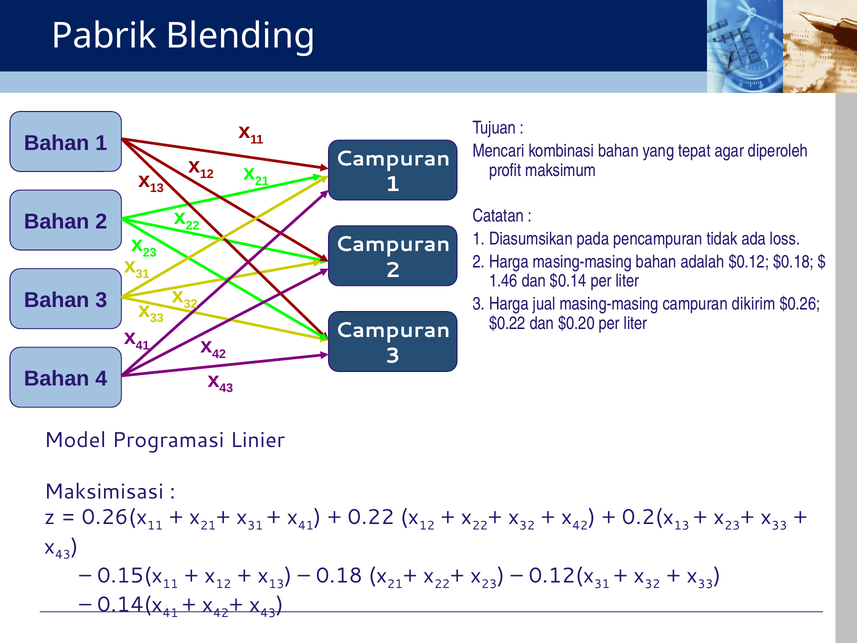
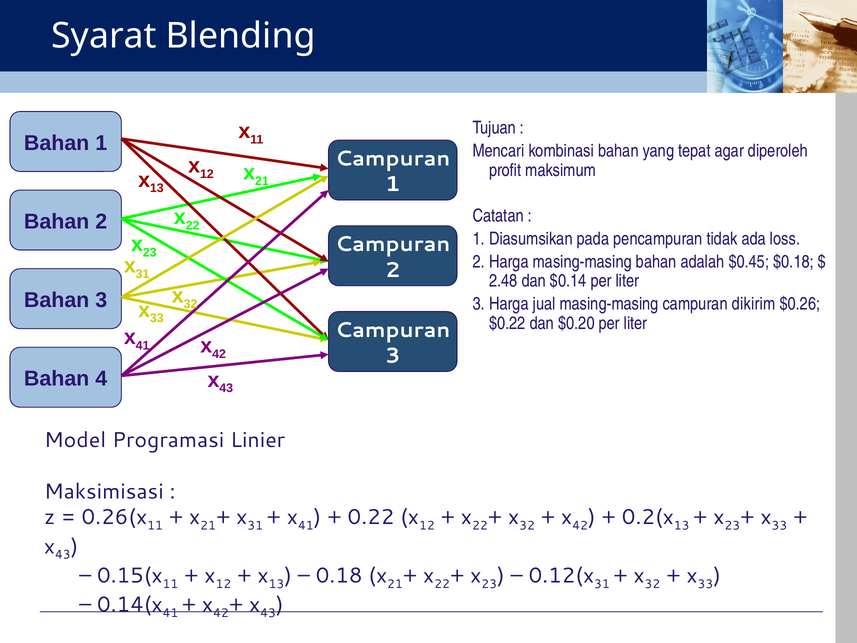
Pabrik: Pabrik -> Syarat
$0.12: $0.12 -> $0.45
1.46: 1.46 -> 2.48
